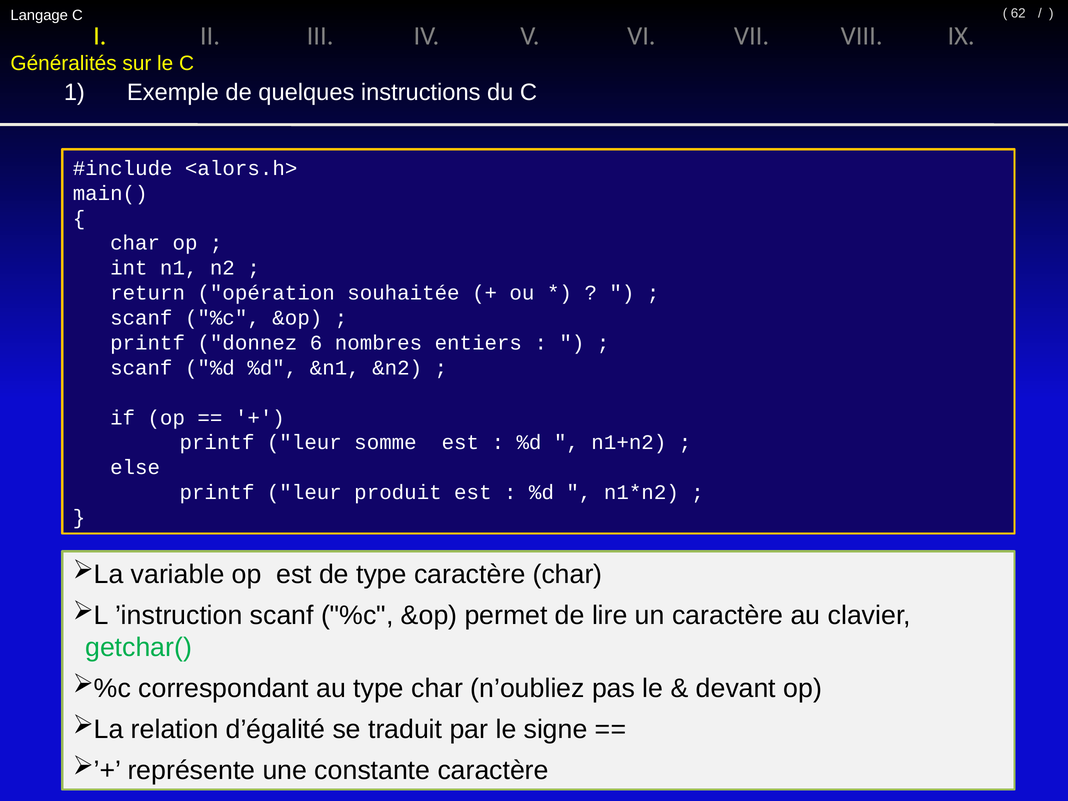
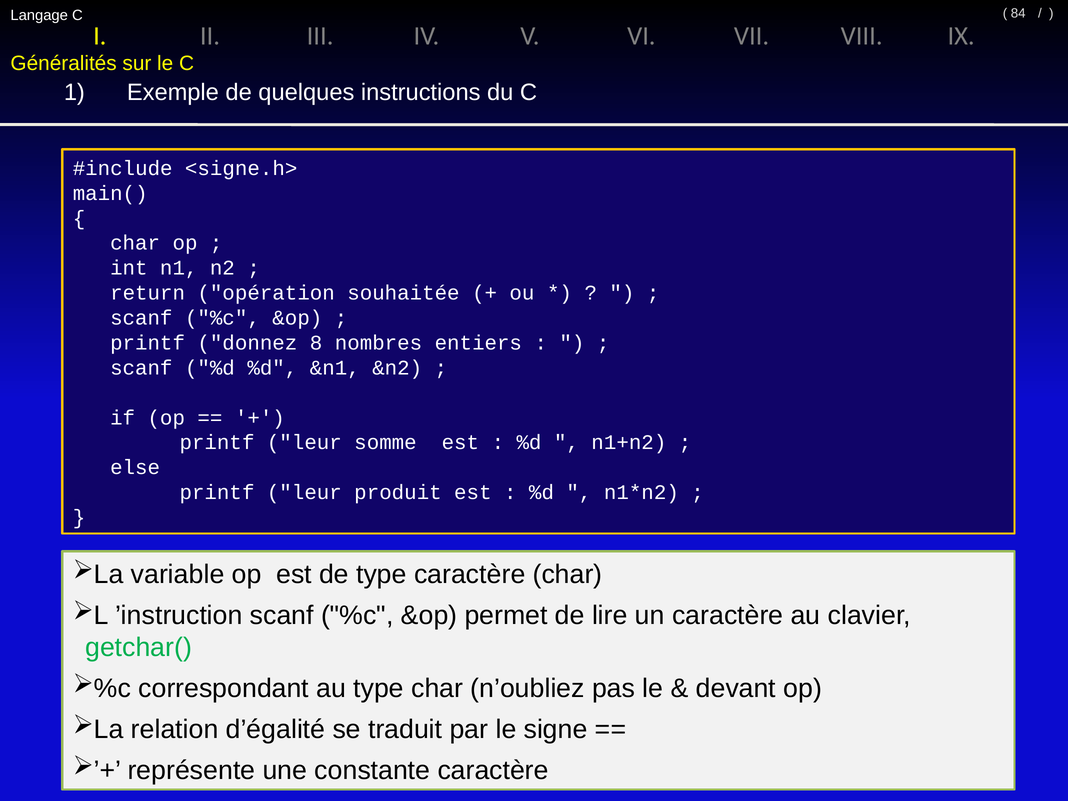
62: 62 -> 84
<alors.h>: <alors.h> -> <signe.h>
6: 6 -> 8
